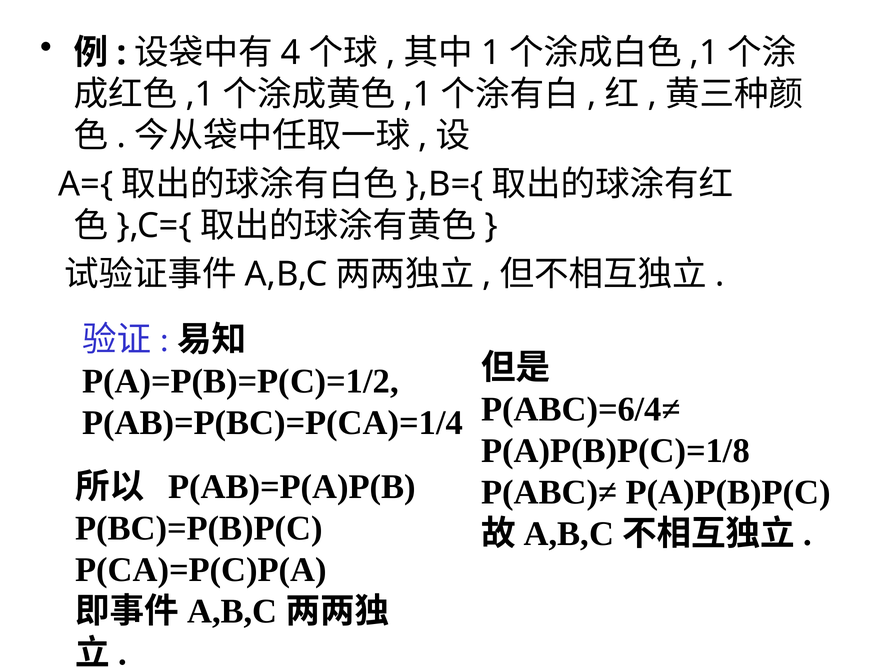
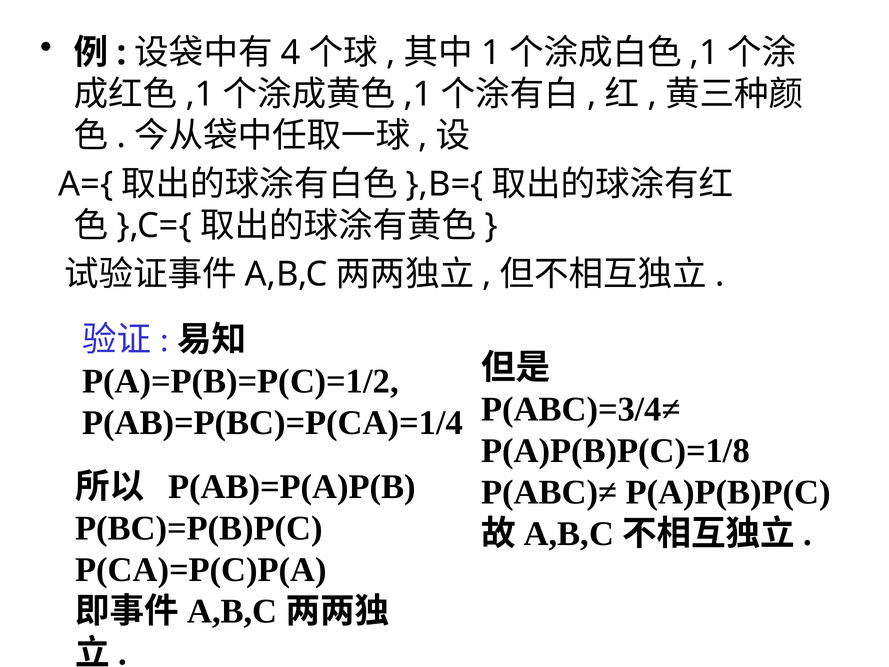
P(ABC)=6/4≠: P(ABC)=6/4≠ -> P(ABC)=3/4≠
